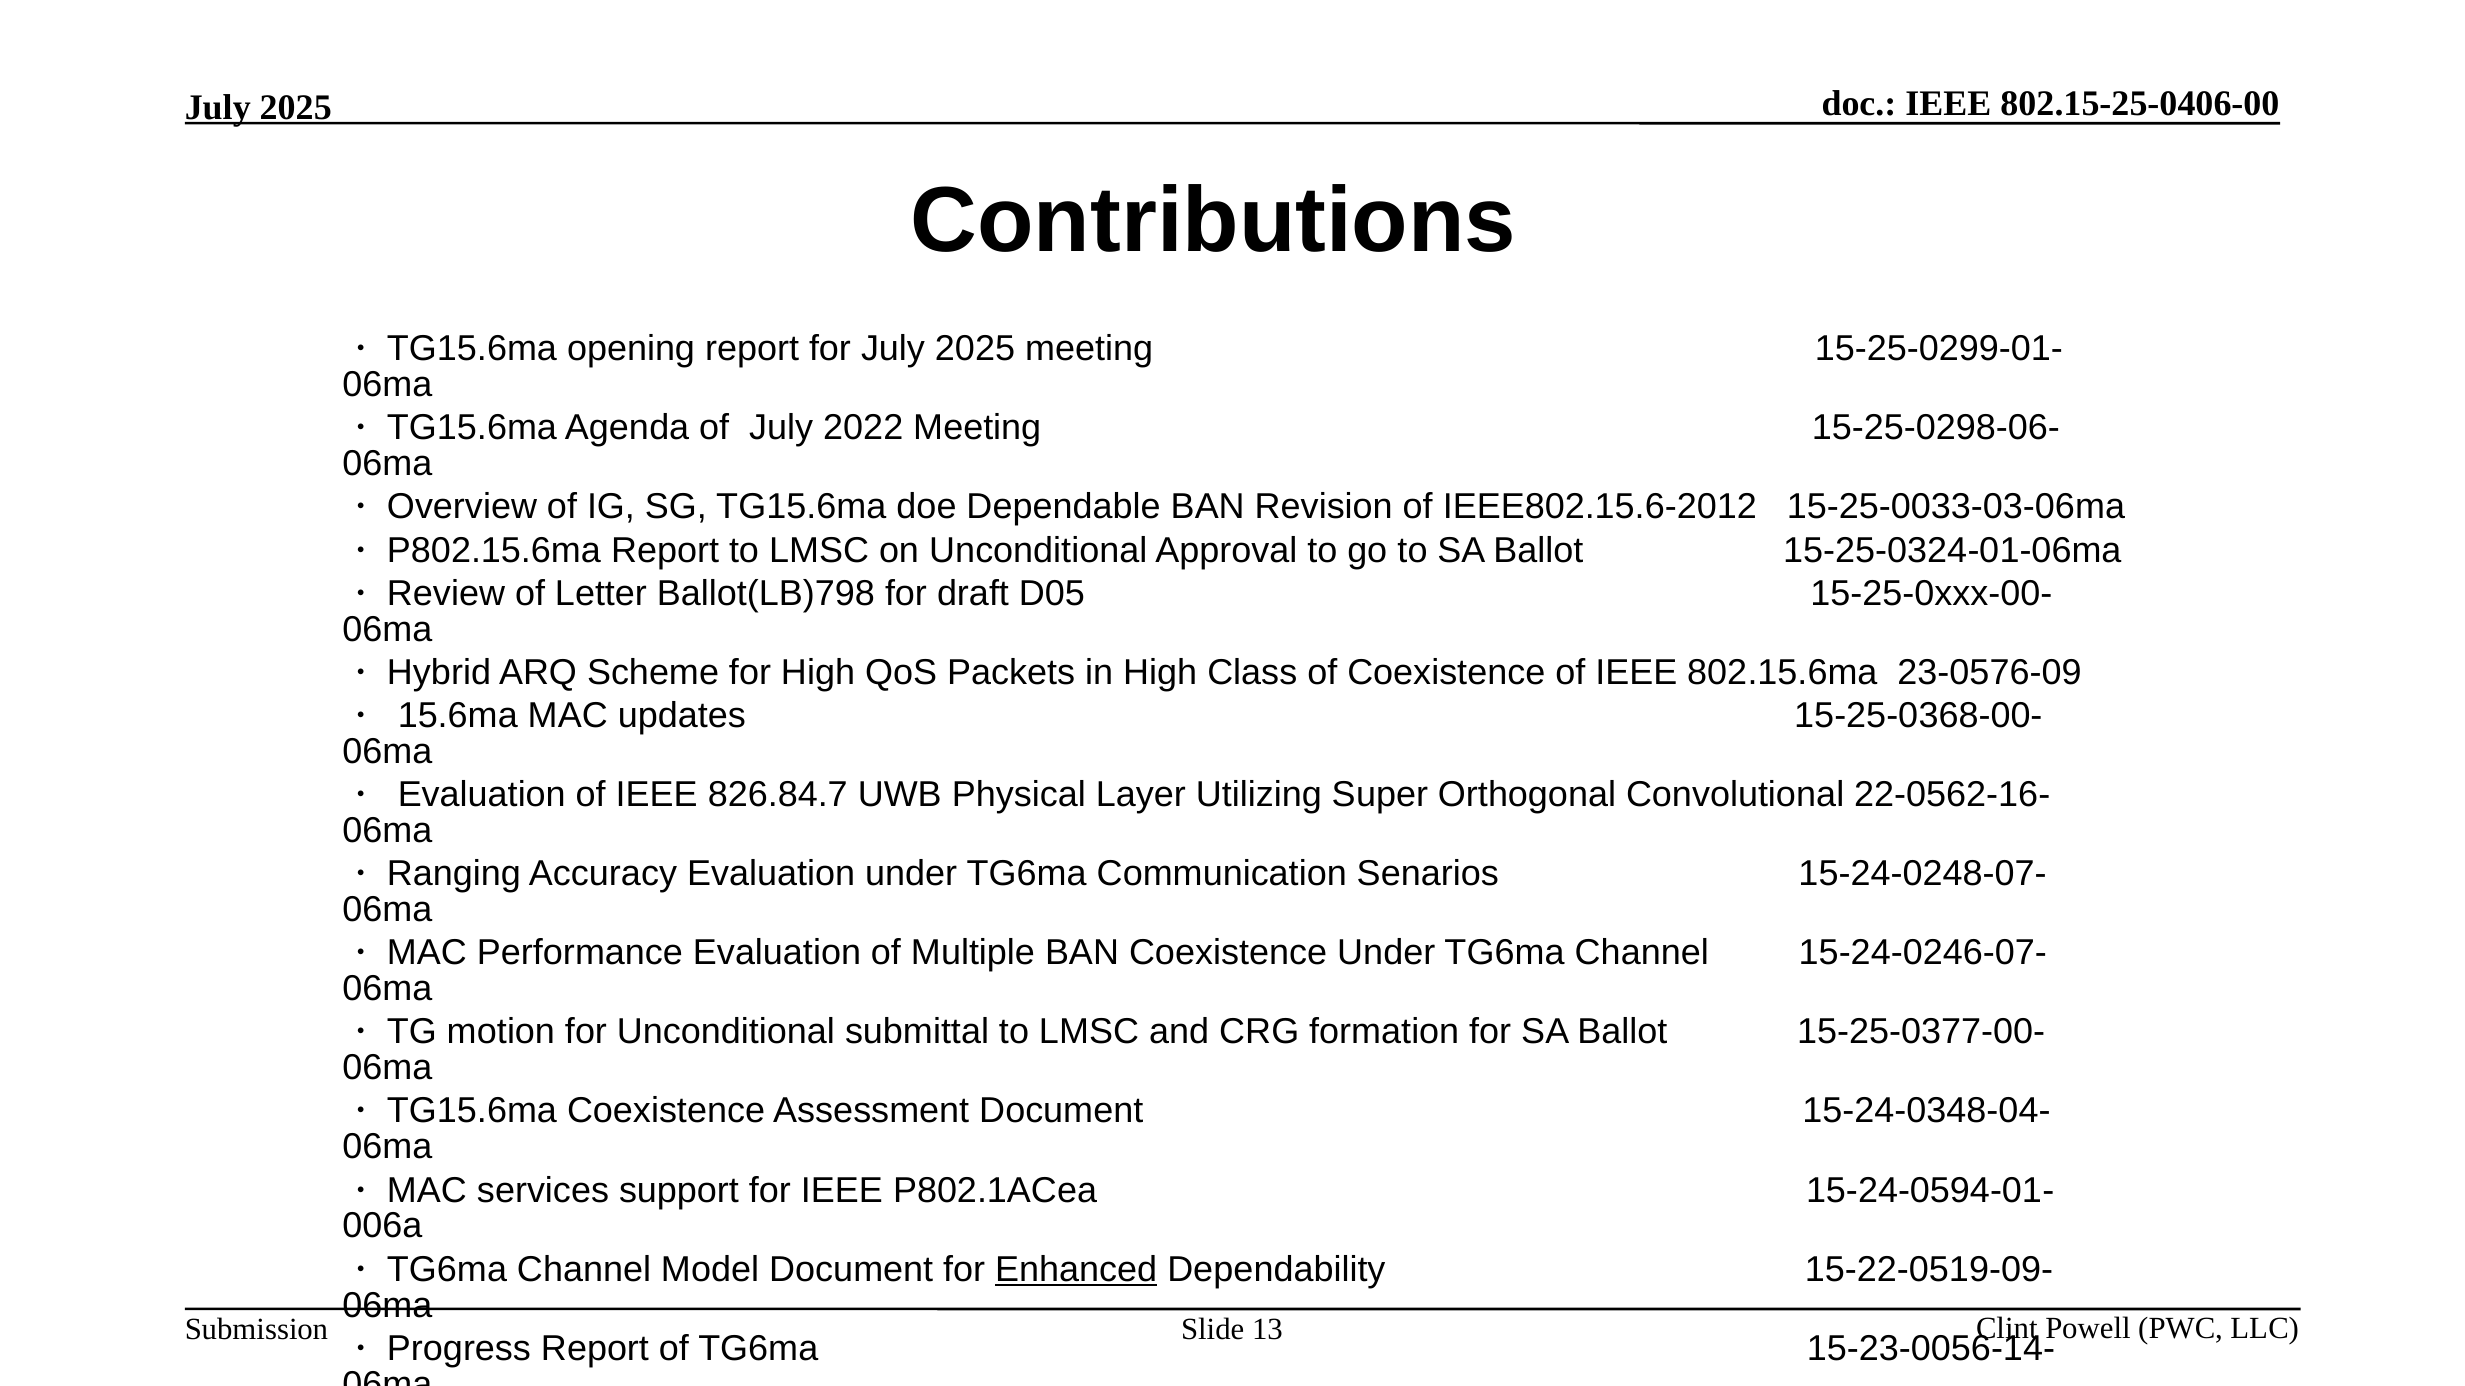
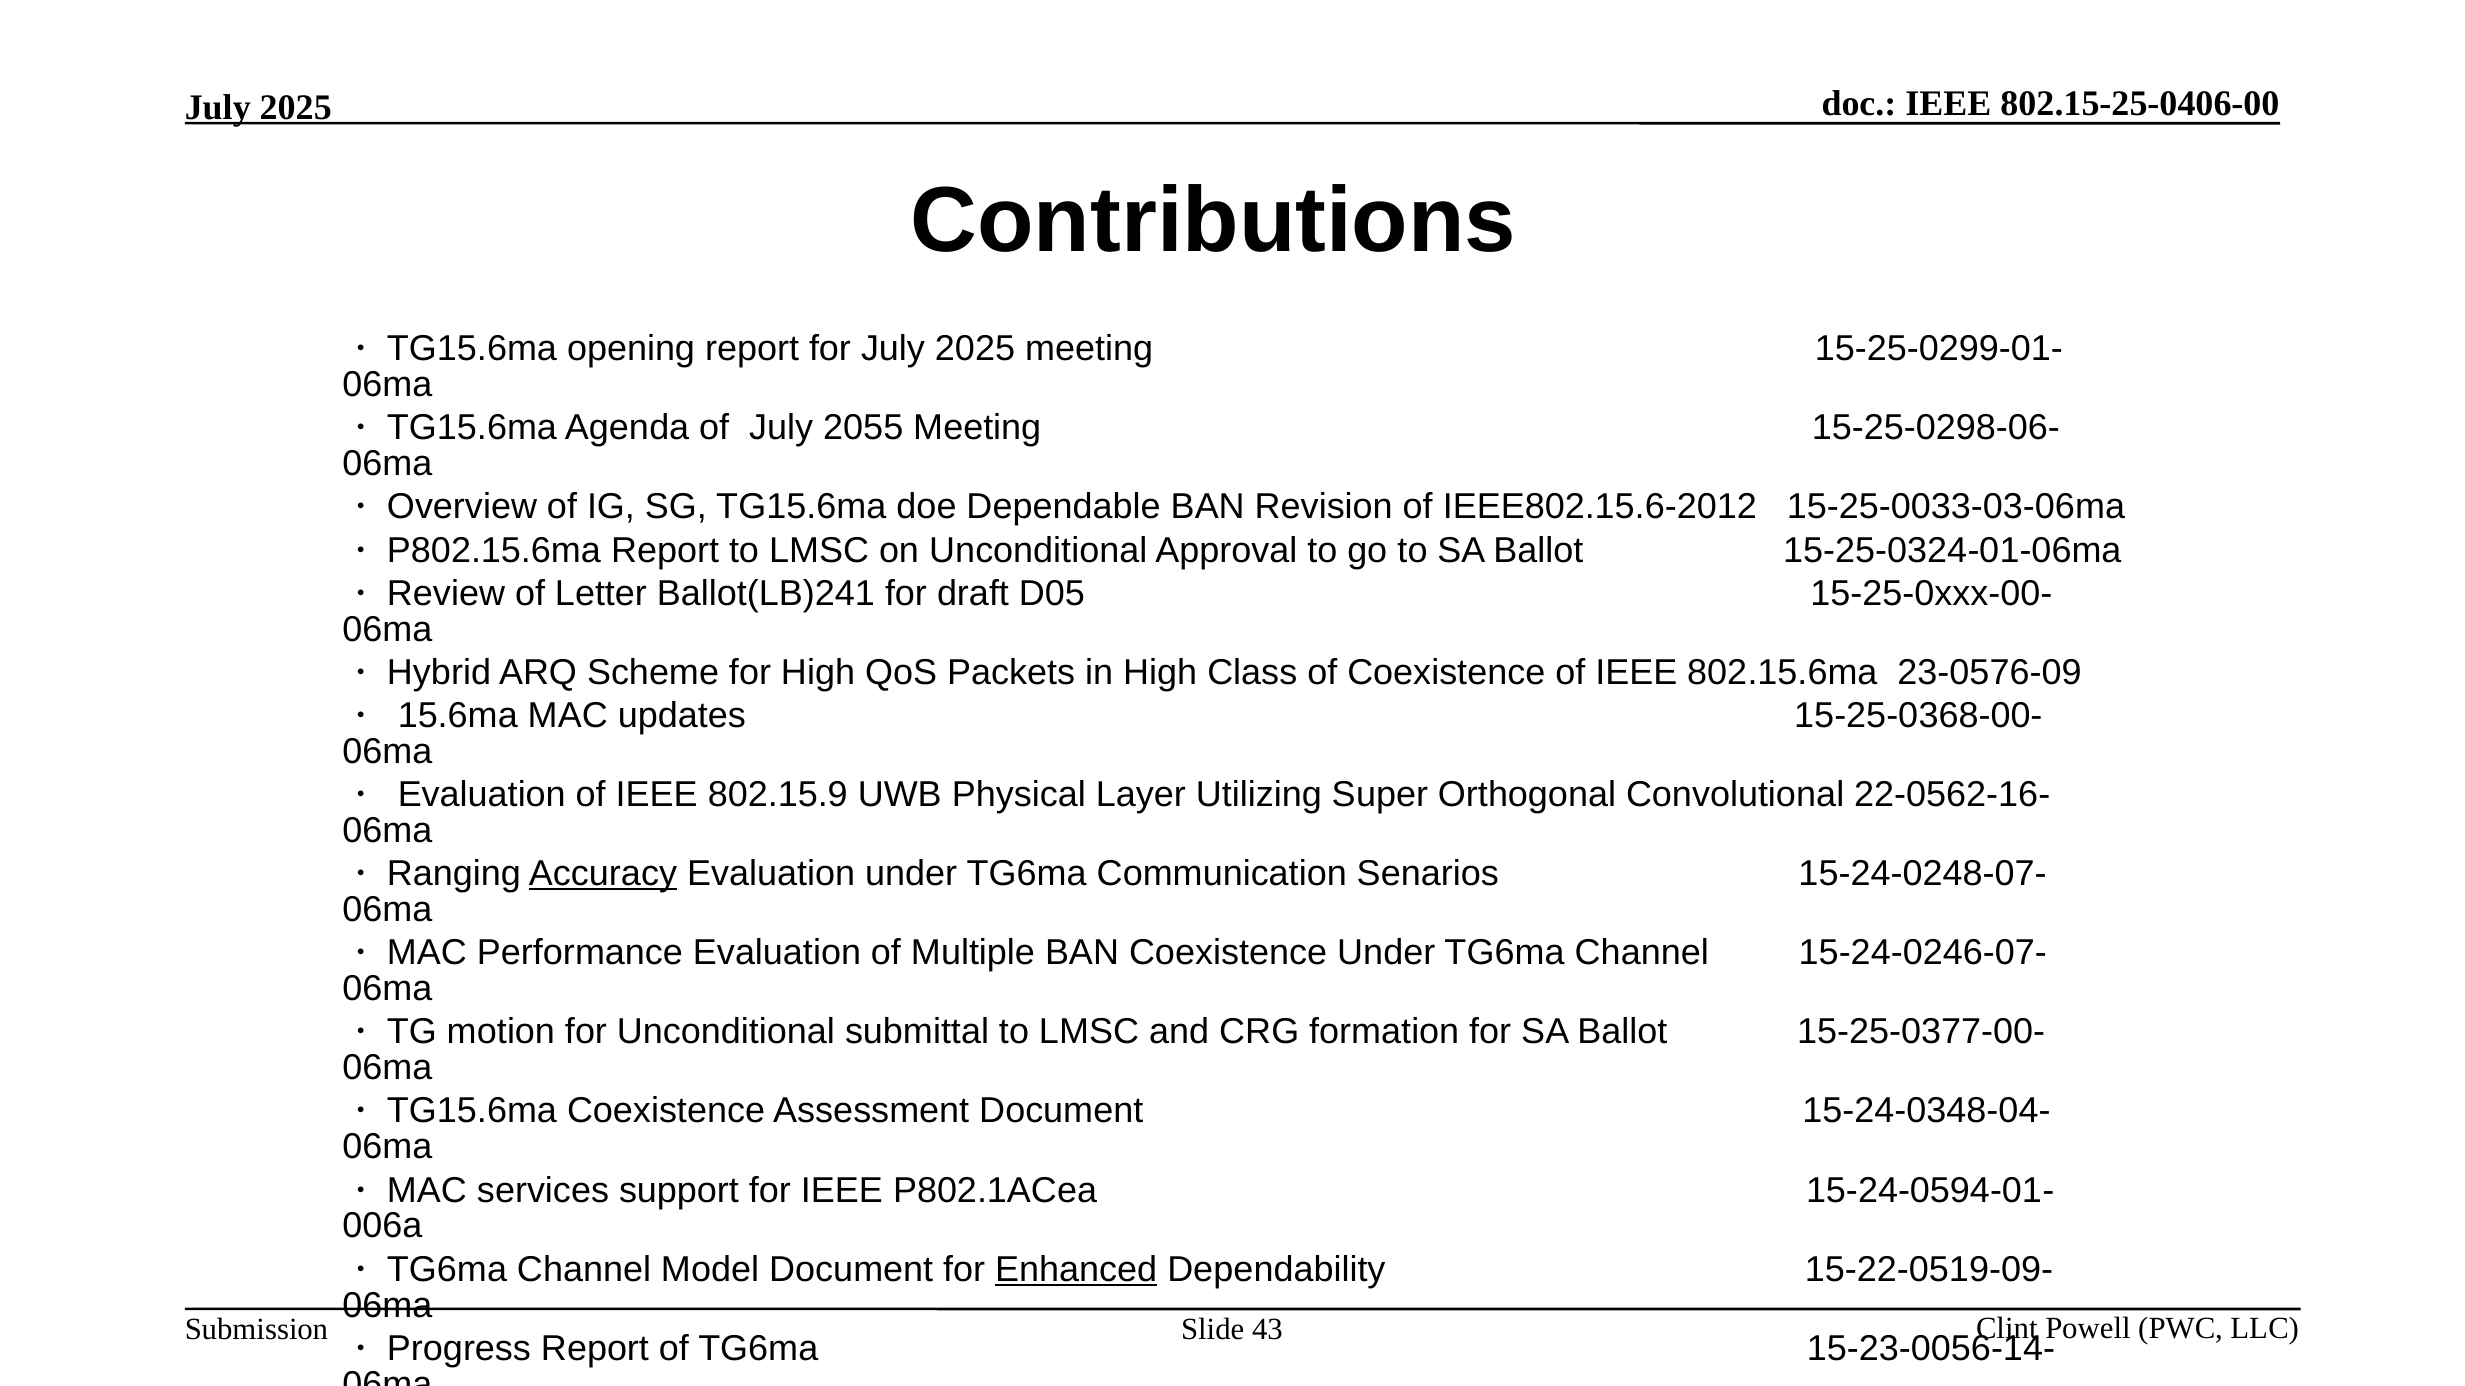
2022: 2022 -> 2055
Ballot(LB)798: Ballot(LB)798 -> Ballot(LB)241
826.84.7: 826.84.7 -> 802.15.9
Accuracy underline: none -> present
13: 13 -> 43
